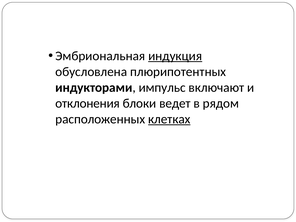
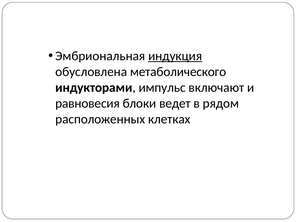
плюрипотентных: плюрипотентных -> метаболического
отклонения: отклонения -> равновесия
клетках underline: present -> none
